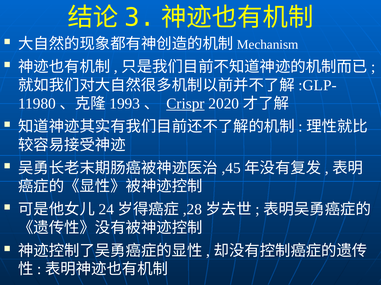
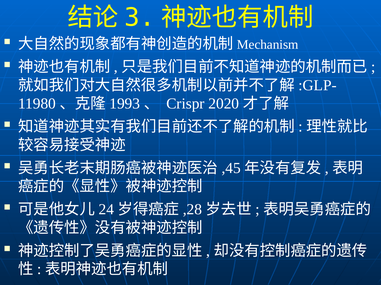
Crispr underline: present -> none
